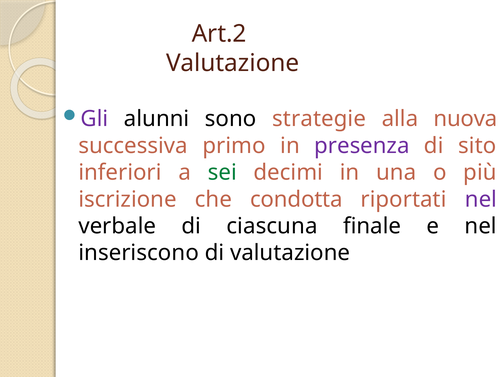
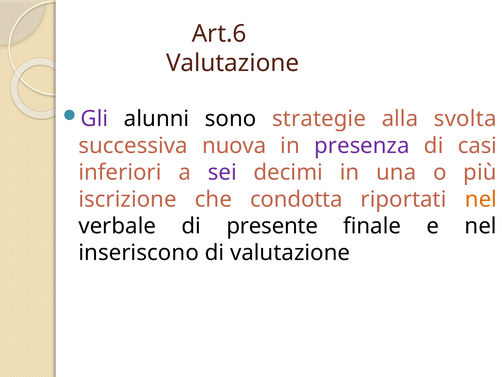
Art.2: Art.2 -> Art.6
nuova: nuova -> svolta
primo: primo -> nuova
sito: sito -> casi
sei colour: green -> purple
nel at (481, 199) colour: purple -> orange
ciascuna: ciascuna -> presente
